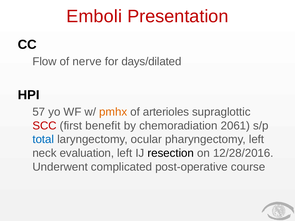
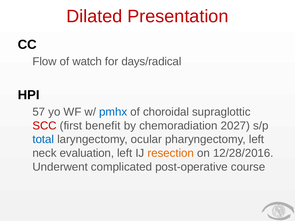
Emboli: Emboli -> Dilated
nerve: nerve -> watch
days/dilated: days/dilated -> days/radical
pmhx colour: orange -> blue
arterioles: arterioles -> choroidal
2061: 2061 -> 2027
resection colour: black -> orange
